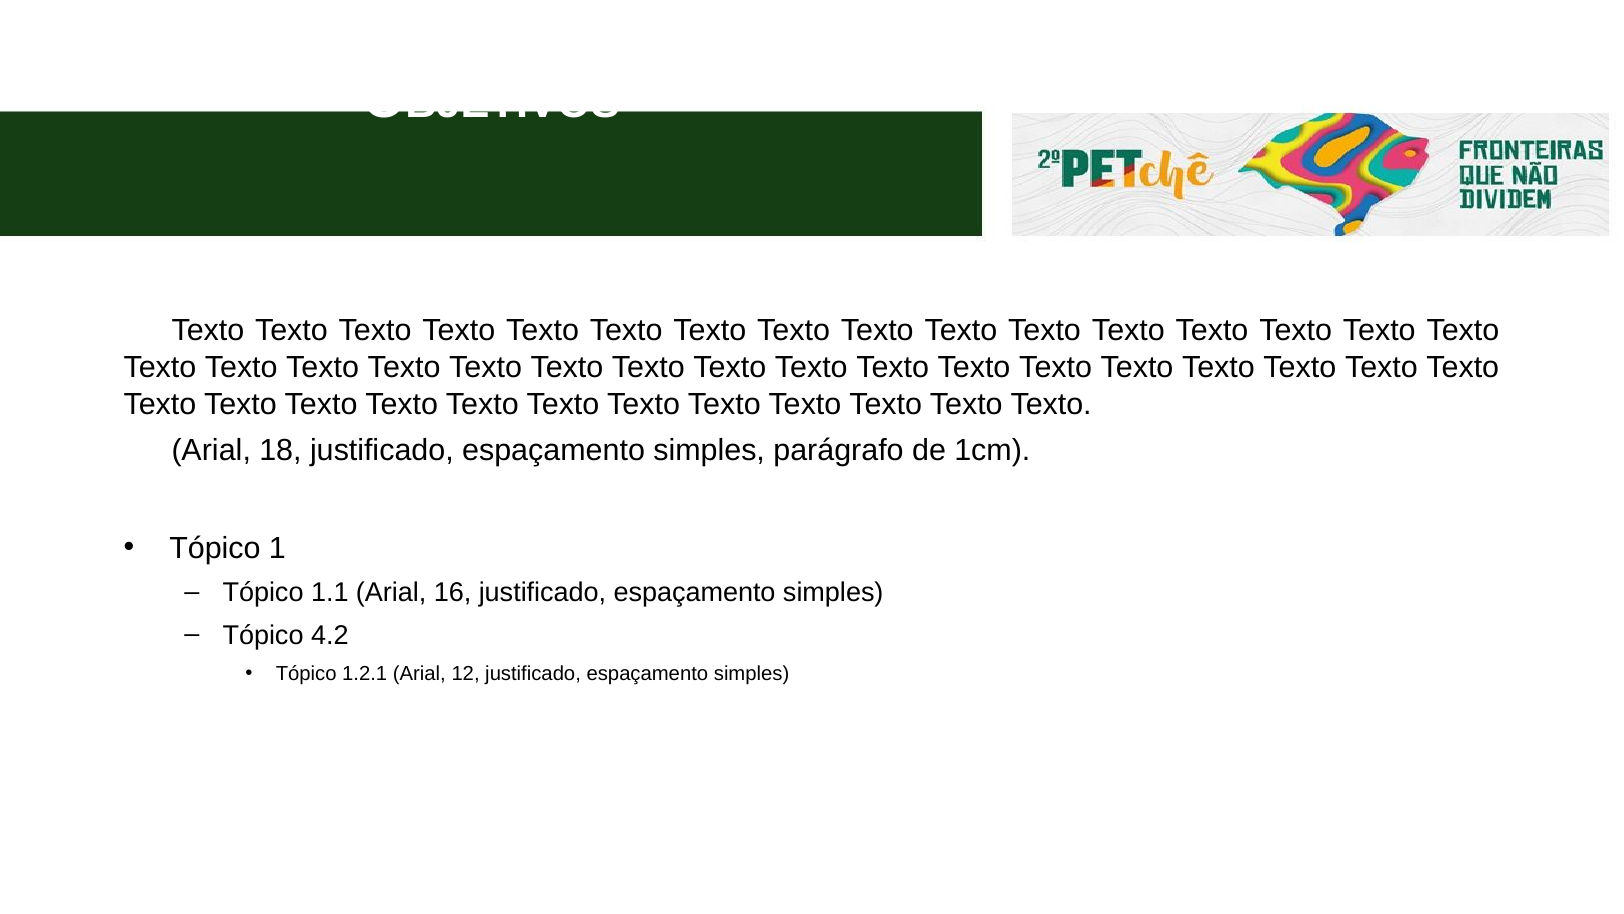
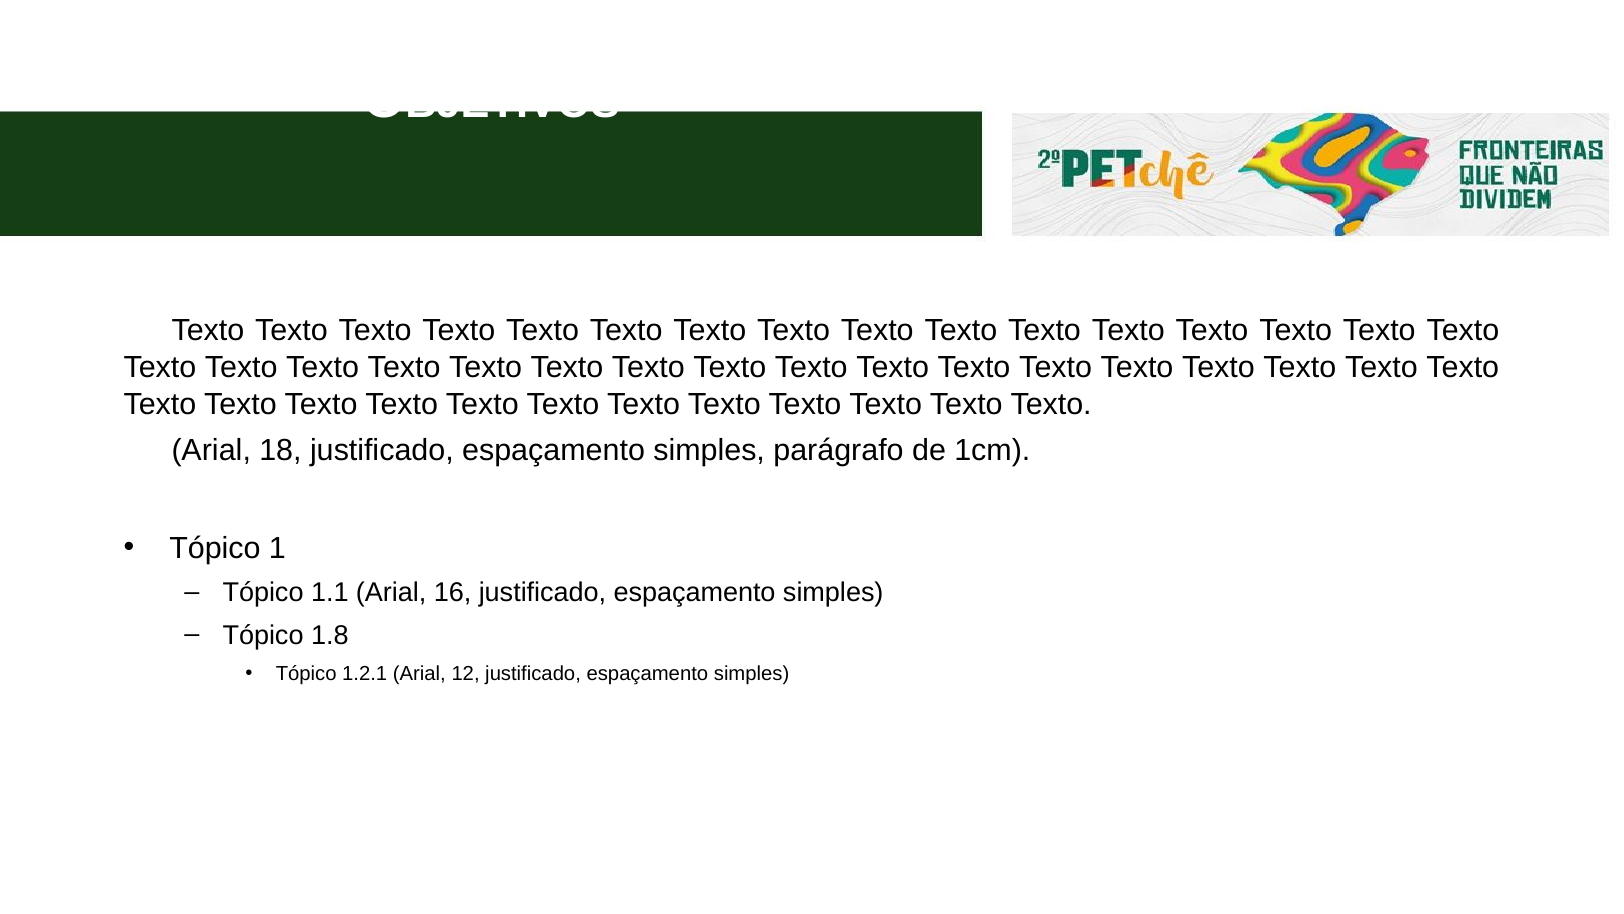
4.2: 4.2 -> 1.8
